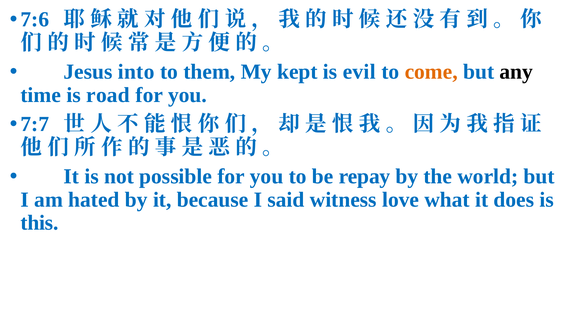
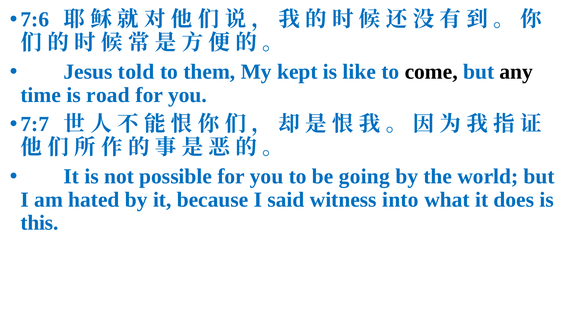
into: into -> told
evil: evil -> like
come colour: orange -> black
repay: repay -> going
love: love -> into
